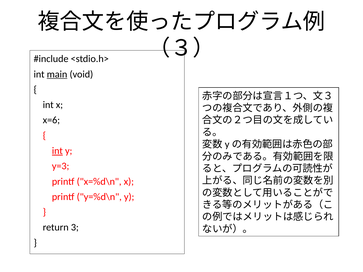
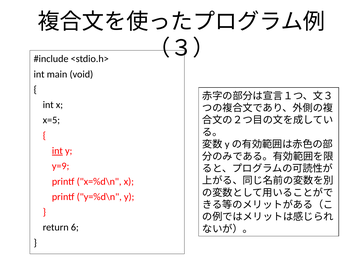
main underline: present -> none
x=6: x=6 -> x=5
y=3: y=3 -> y=9
3: 3 -> 6
